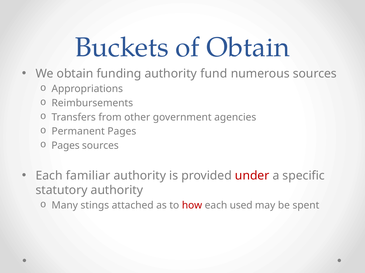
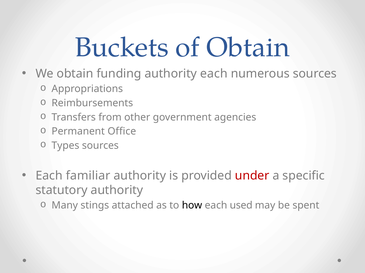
authority fund: fund -> each
Permanent Pages: Pages -> Office
Pages at (66, 146): Pages -> Types
how colour: red -> black
